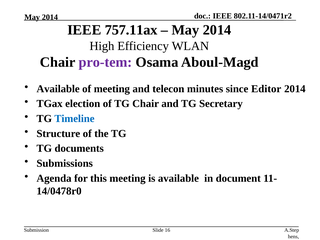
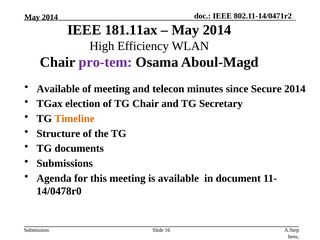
757.11ax: 757.11ax -> 181.11ax
Editor: Editor -> Secure
Timeline colour: blue -> orange
